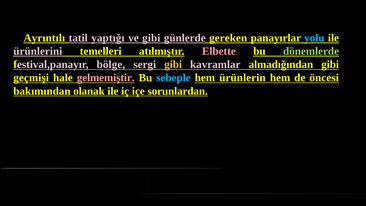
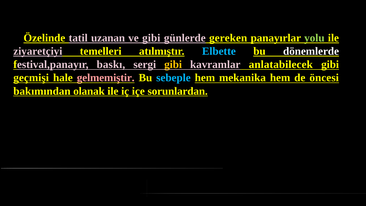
Ayrıntılı: Ayrıntılı -> Özelinde
yaptığı: yaptığı -> uzanan
yolu colour: light blue -> light green
ürünlerini: ürünlerini -> ziyaretçiyi
Elbette colour: pink -> light blue
dönemlerde colour: light green -> white
bölge: bölge -> baskı
almadığından: almadığından -> anlatabilecek
ürünlerin: ürünlerin -> mekanika
